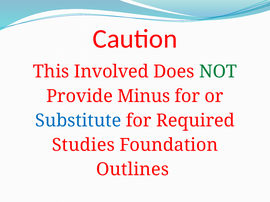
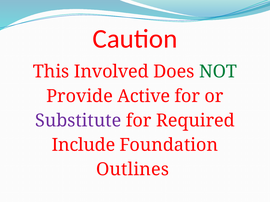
Minus: Minus -> Active
Substitute colour: blue -> purple
Studies: Studies -> Include
